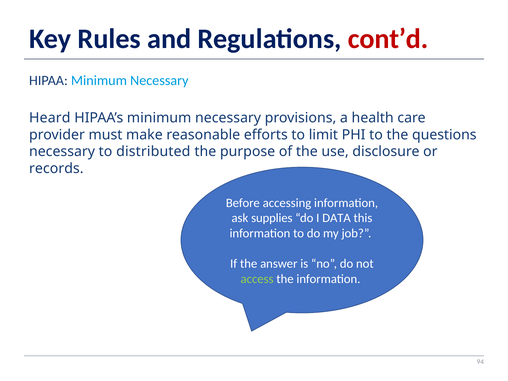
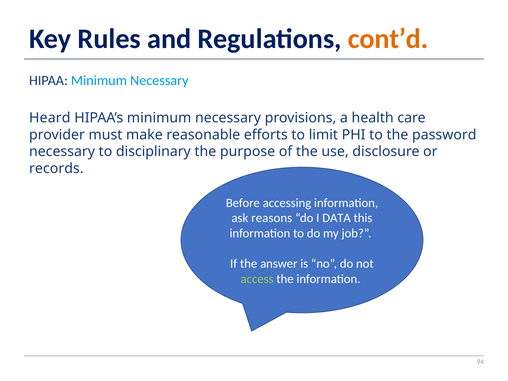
cont’d colour: red -> orange
questions: questions -> password
distributed: distributed -> disciplinary
supplies: supplies -> reasons
